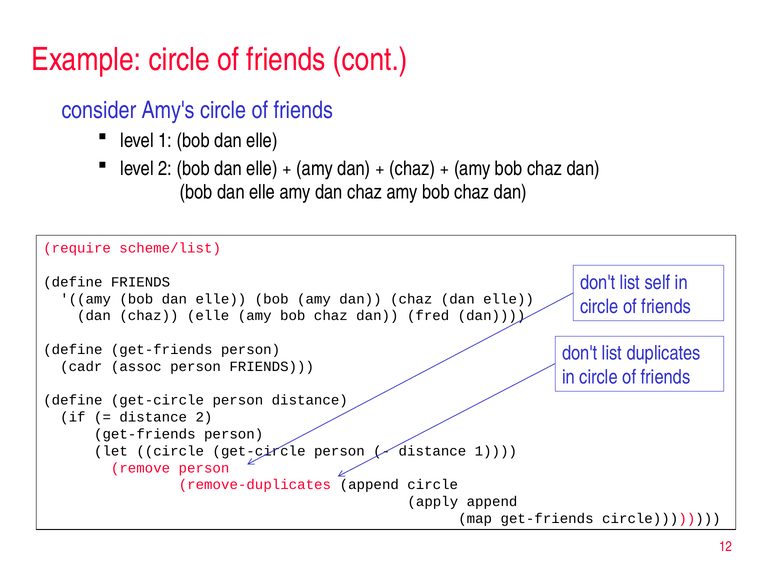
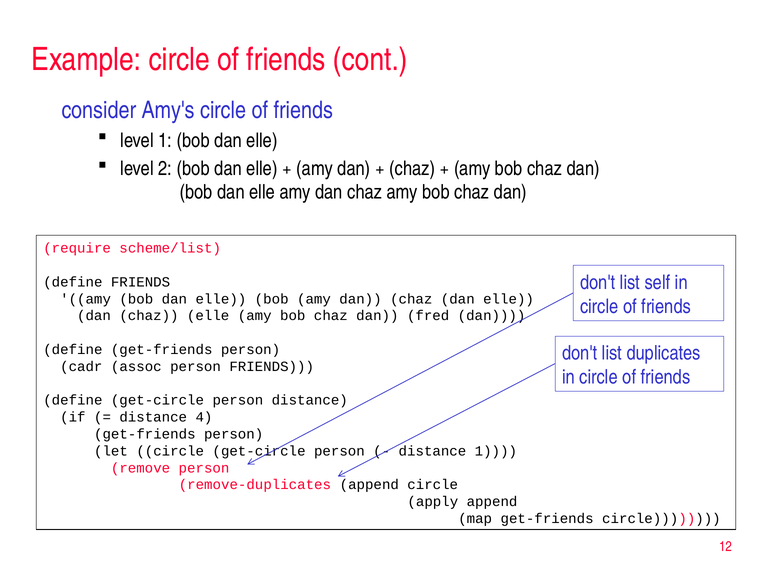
distance 2: 2 -> 4
